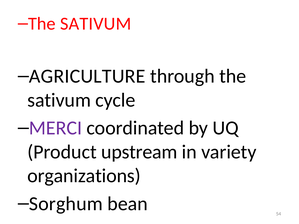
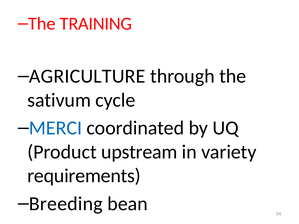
SATIVUM at (96, 24): SATIVUM -> TRAINING
MERCI colour: purple -> blue
organizations: organizations -> requirements
Sorghum: Sorghum -> Breeding
